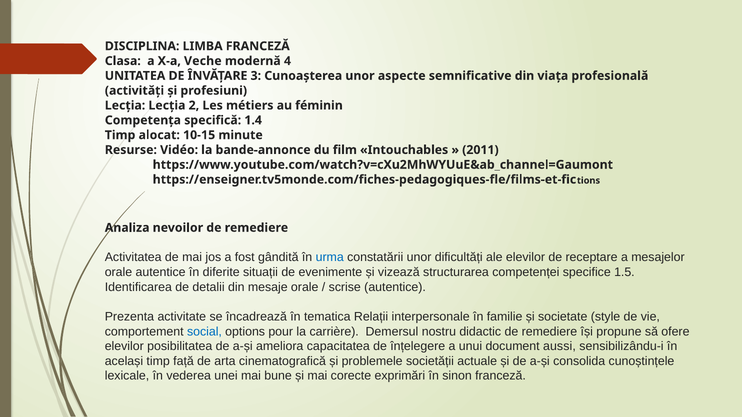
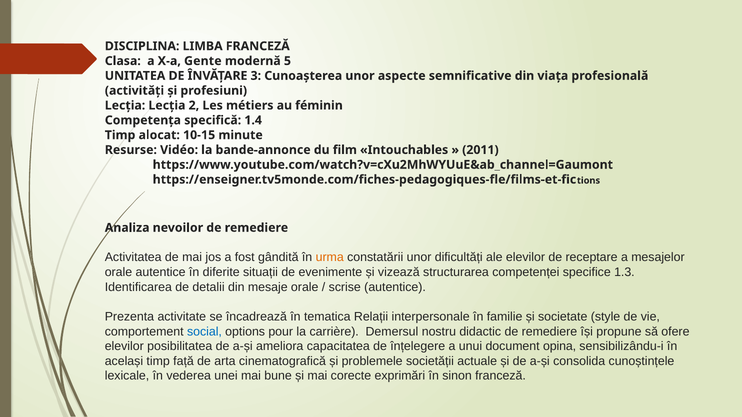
Veche: Veche -> Gente
4: 4 -> 5
urma colour: blue -> orange
1.5: 1.5 -> 1.3
aussi: aussi -> opina
